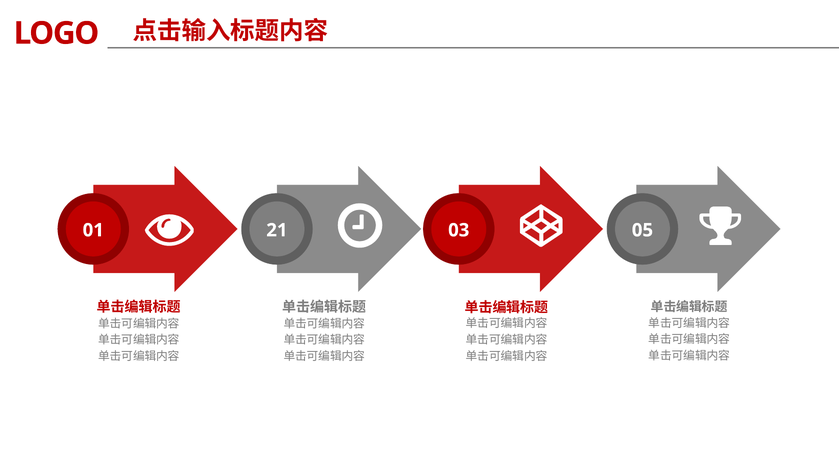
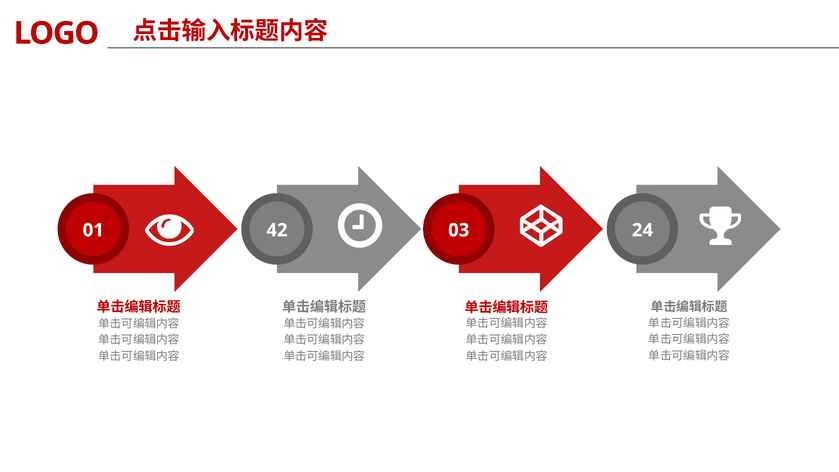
21: 21 -> 42
05: 05 -> 24
